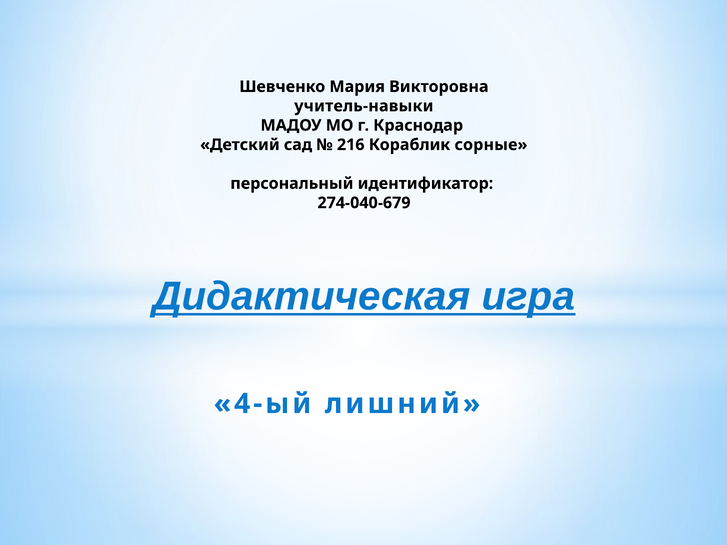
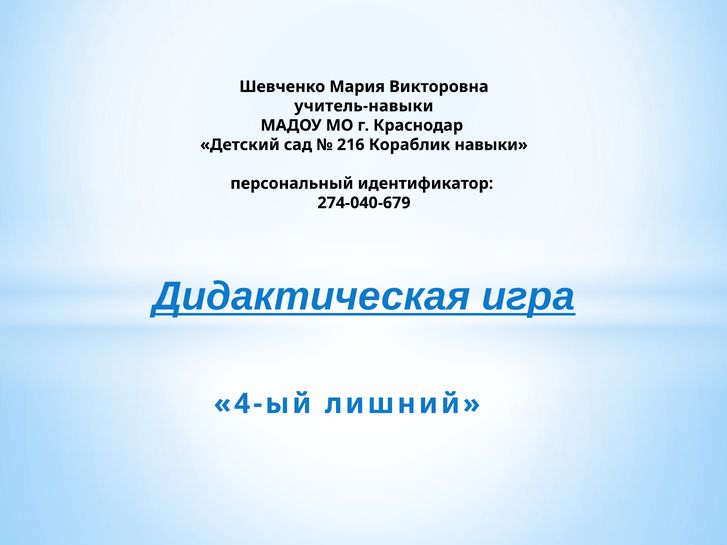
сорные: сорные -> навыки
